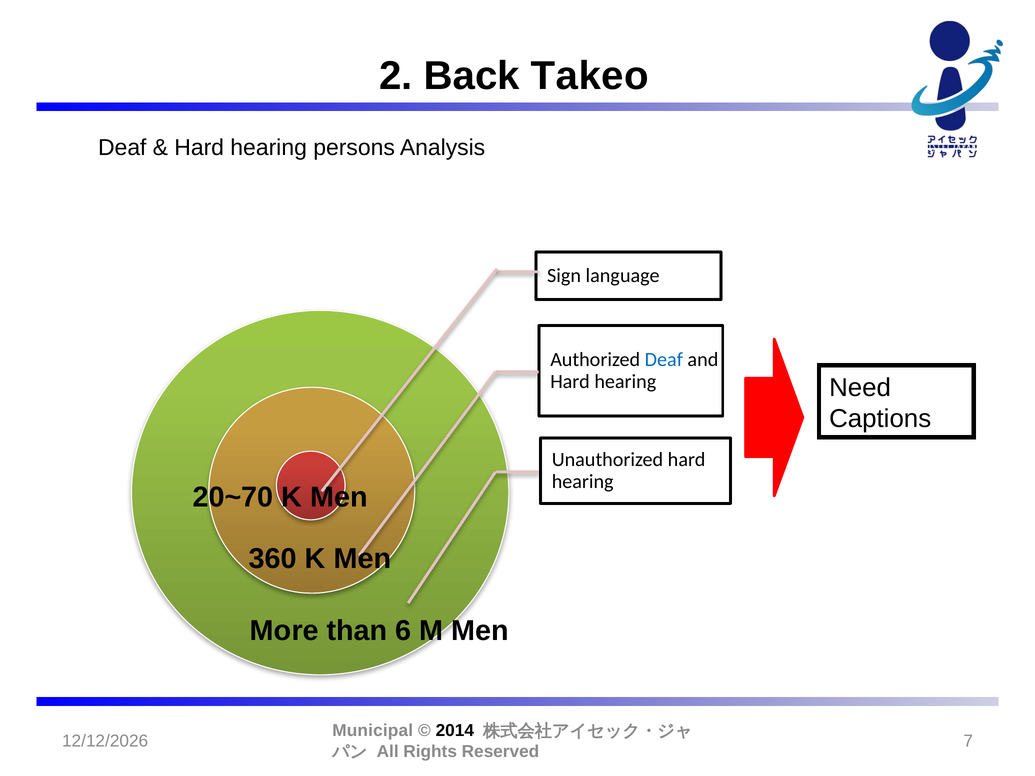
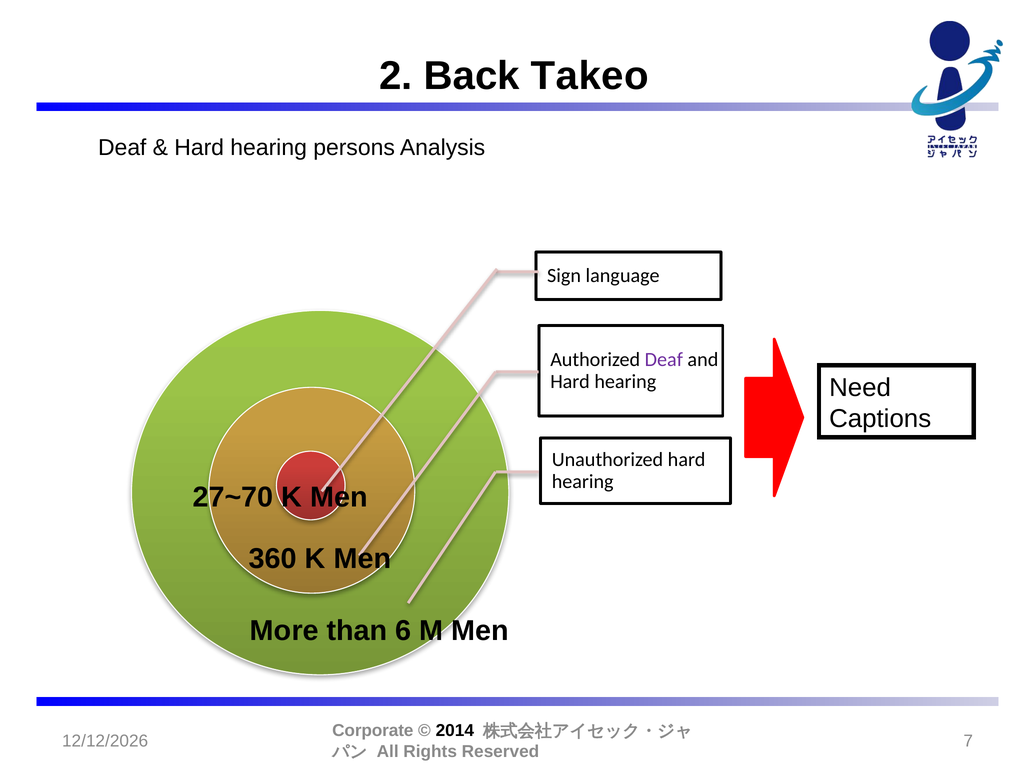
Deaf at (664, 360) colour: blue -> purple
20~70: 20~70 -> 27~70
Municipal: Municipal -> Corporate
